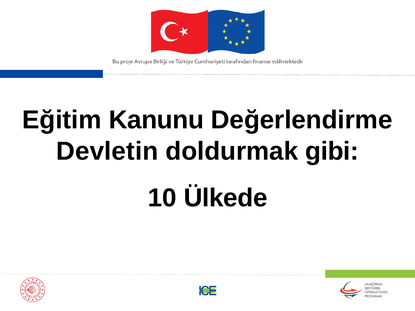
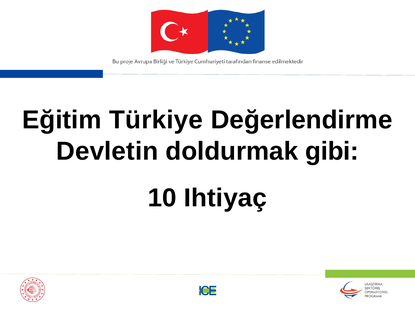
Kanunu: Kanunu -> Türkiye
Ülkede: Ülkede -> Ihtiyaç
